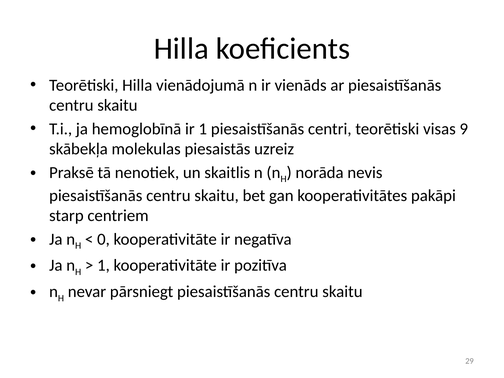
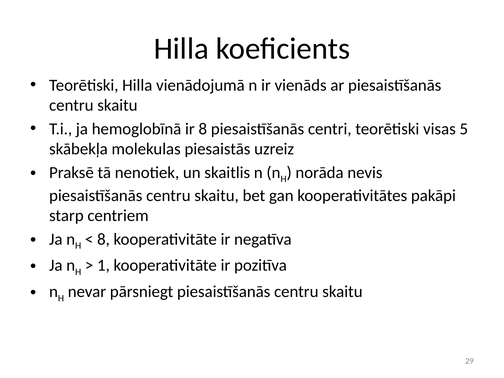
ir 1: 1 -> 8
9: 9 -> 5
0 at (103, 239): 0 -> 8
